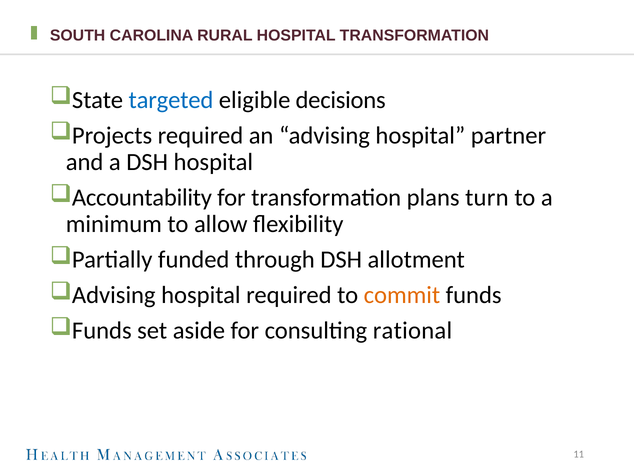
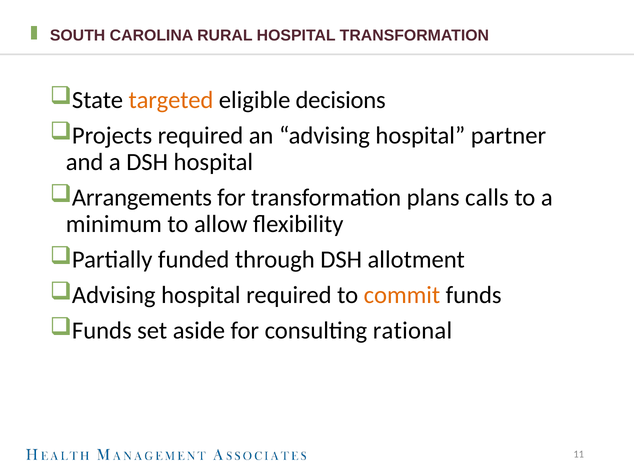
targeted colour: blue -> orange
Accountability: Accountability -> Arrangements
turn: turn -> calls
